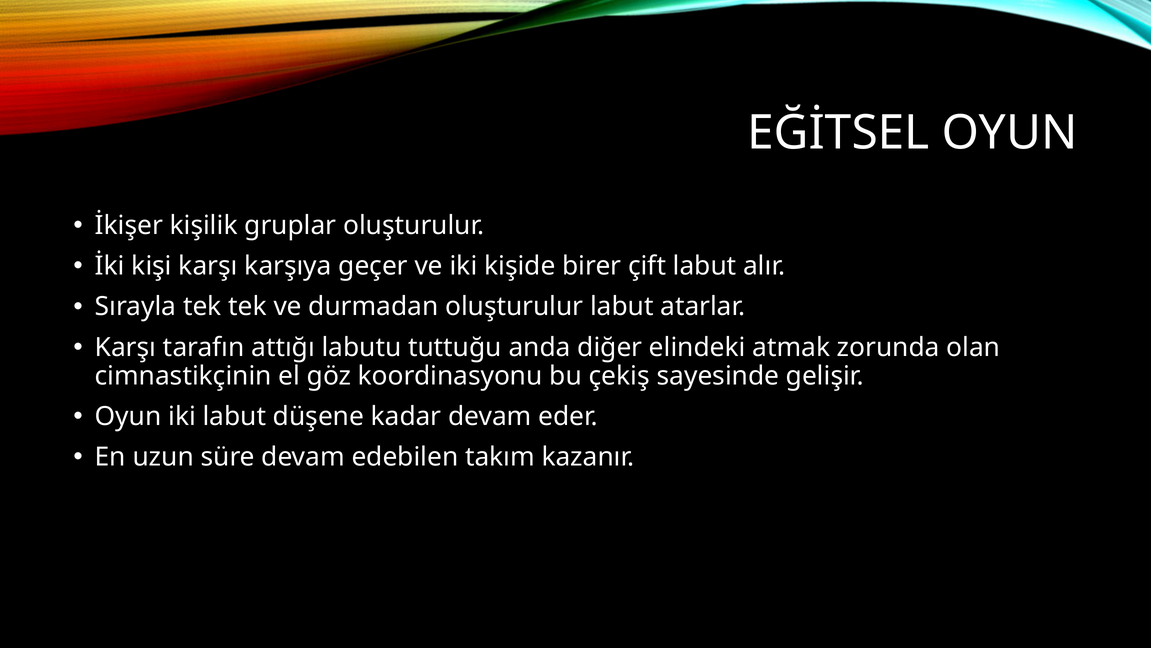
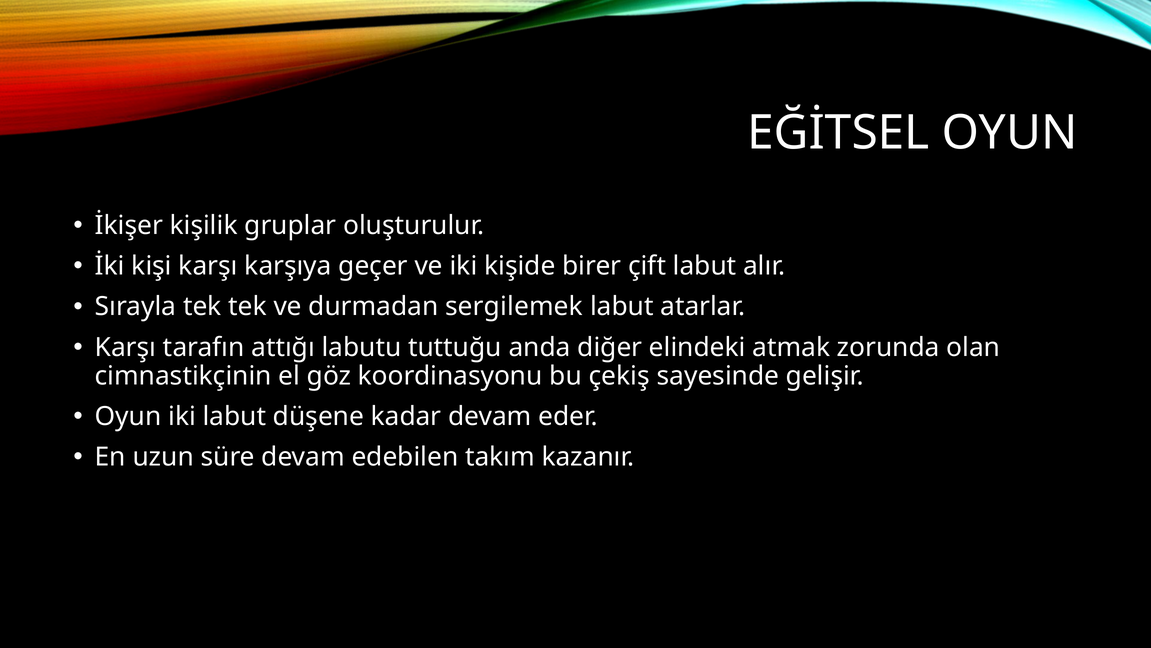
durmadan oluşturulur: oluşturulur -> sergilemek
